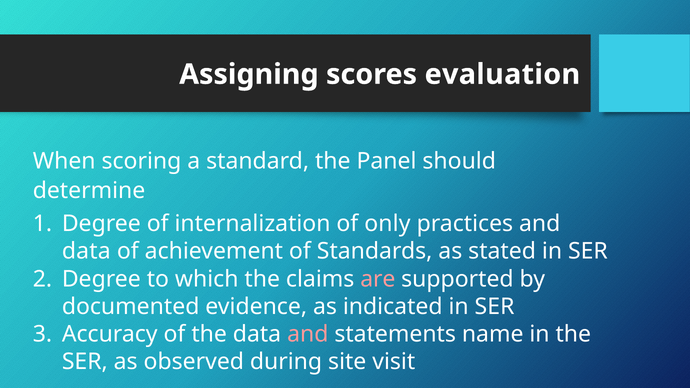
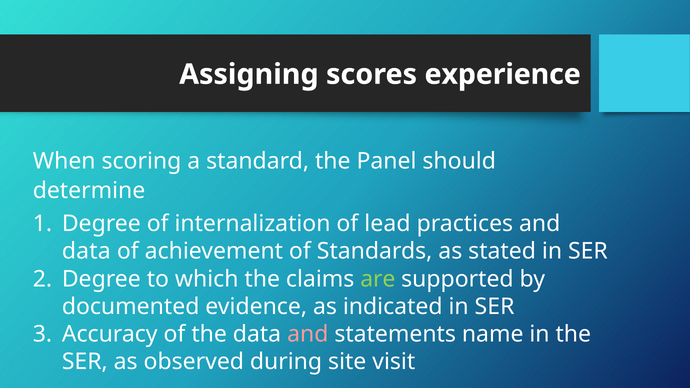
evaluation: evaluation -> experience
only: only -> lead
are colour: pink -> light green
